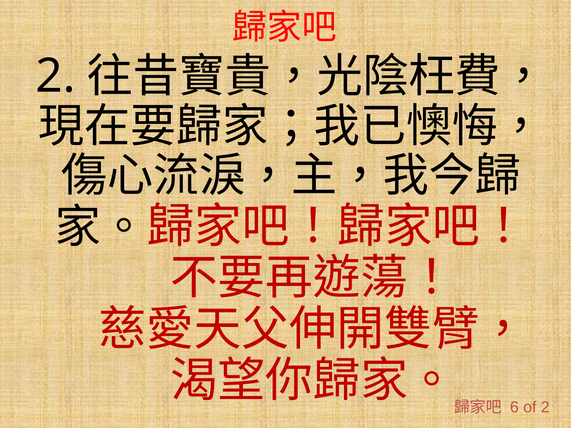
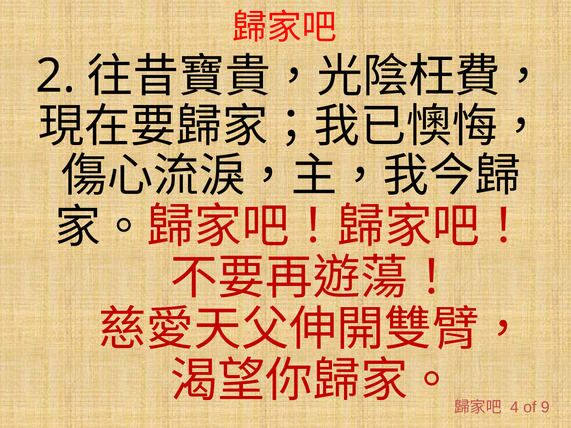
6: 6 -> 4
of 2: 2 -> 9
